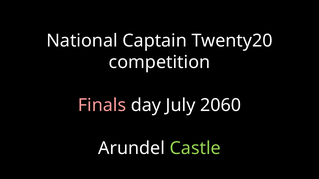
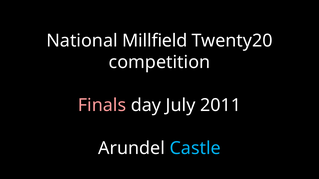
Captain: Captain -> Millfield
2060: 2060 -> 2011
Castle colour: light green -> light blue
